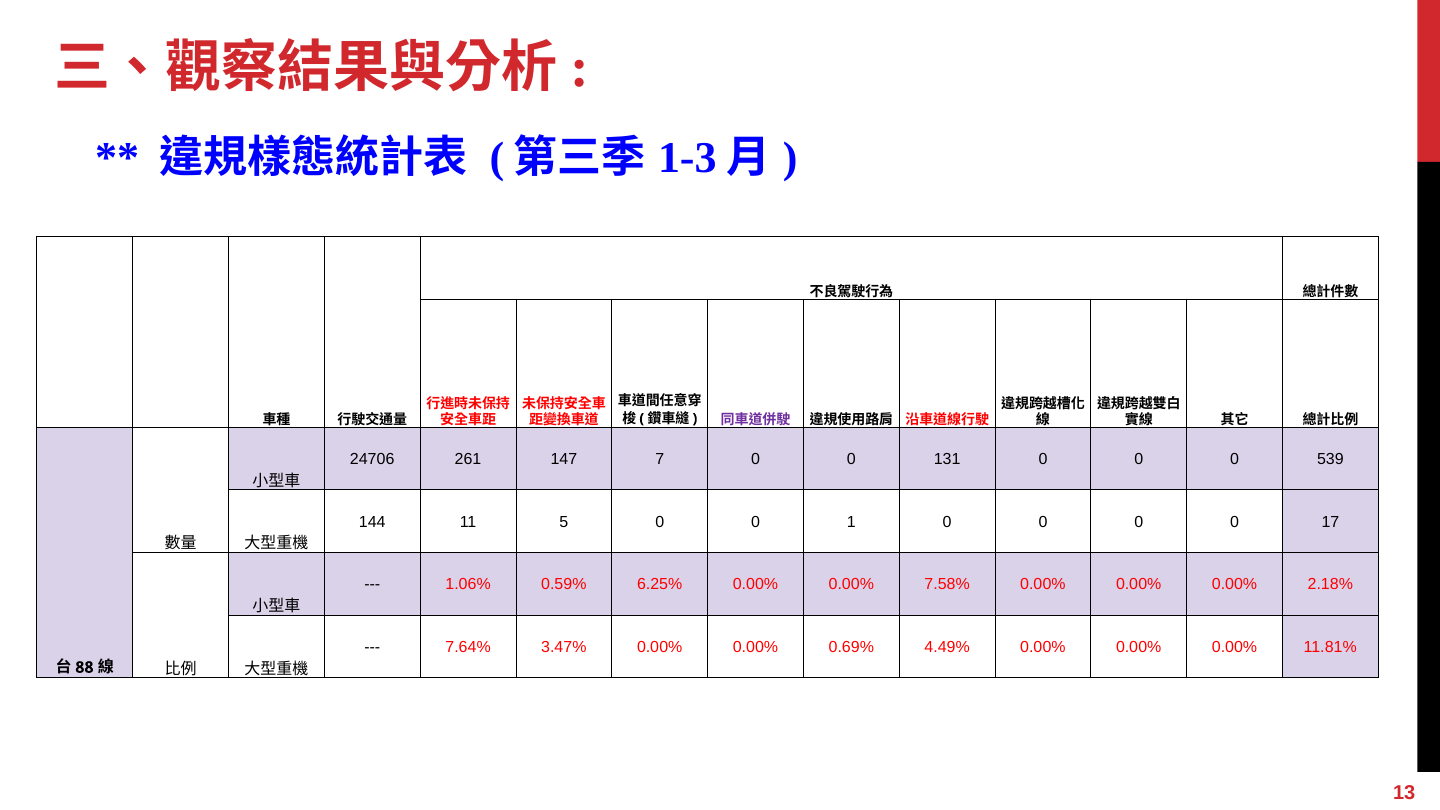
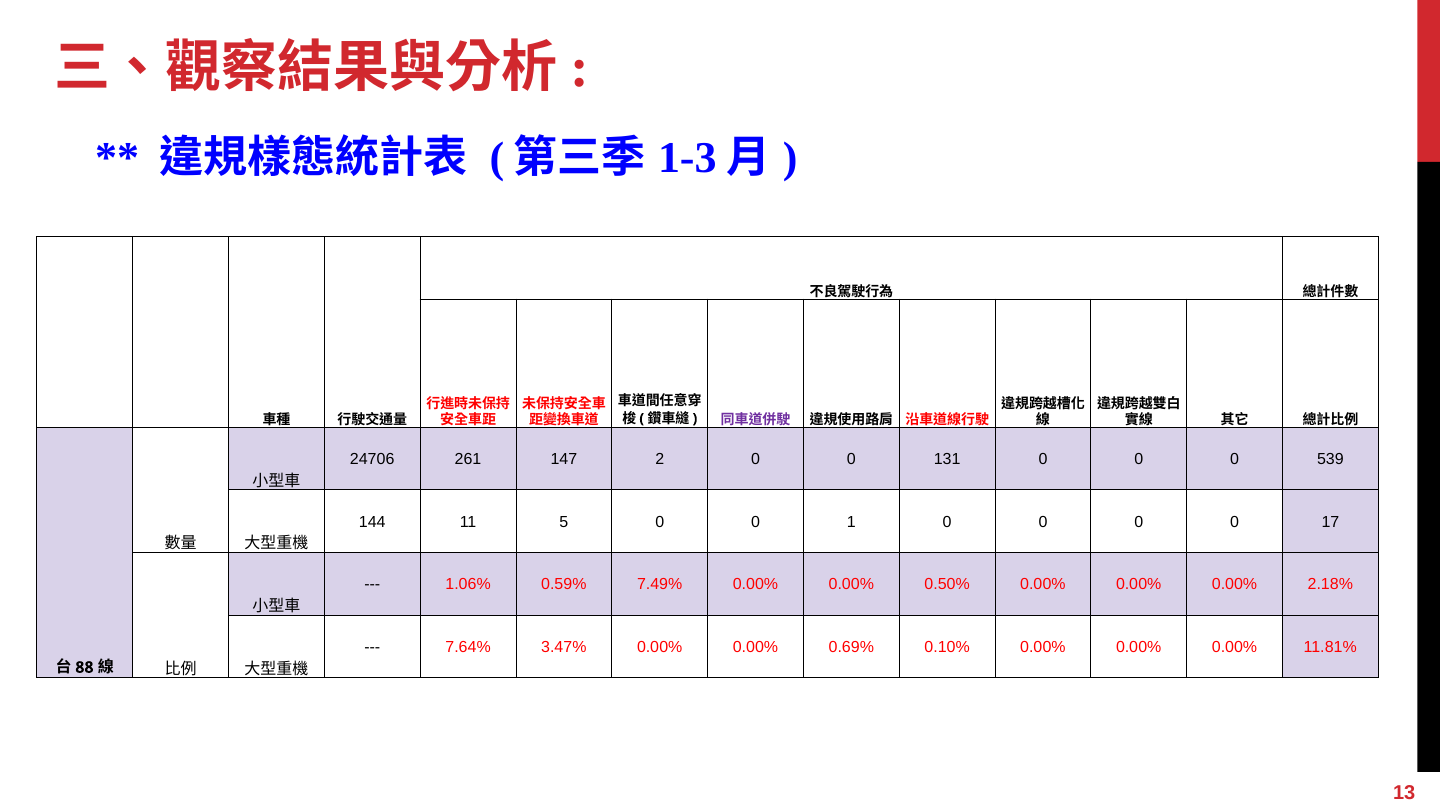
7: 7 -> 2
6.25%: 6.25% -> 7.49%
7.58%: 7.58% -> 0.50%
4.49%: 4.49% -> 0.10%
